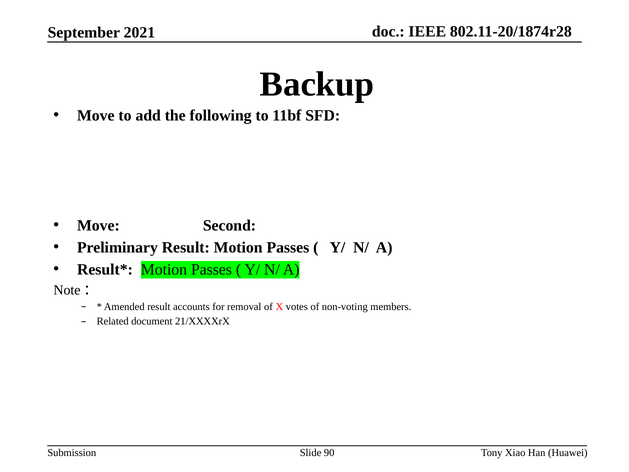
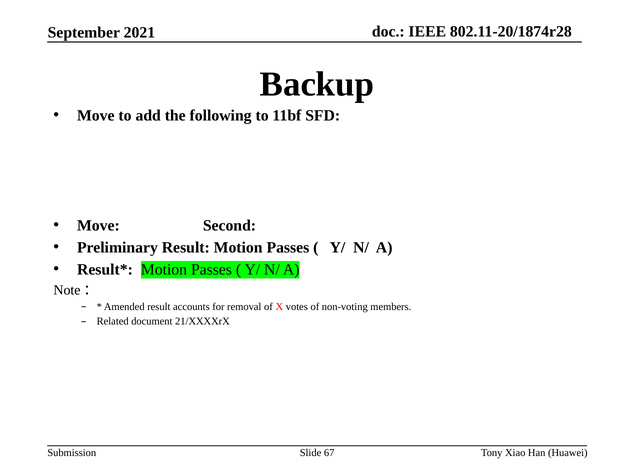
90: 90 -> 67
